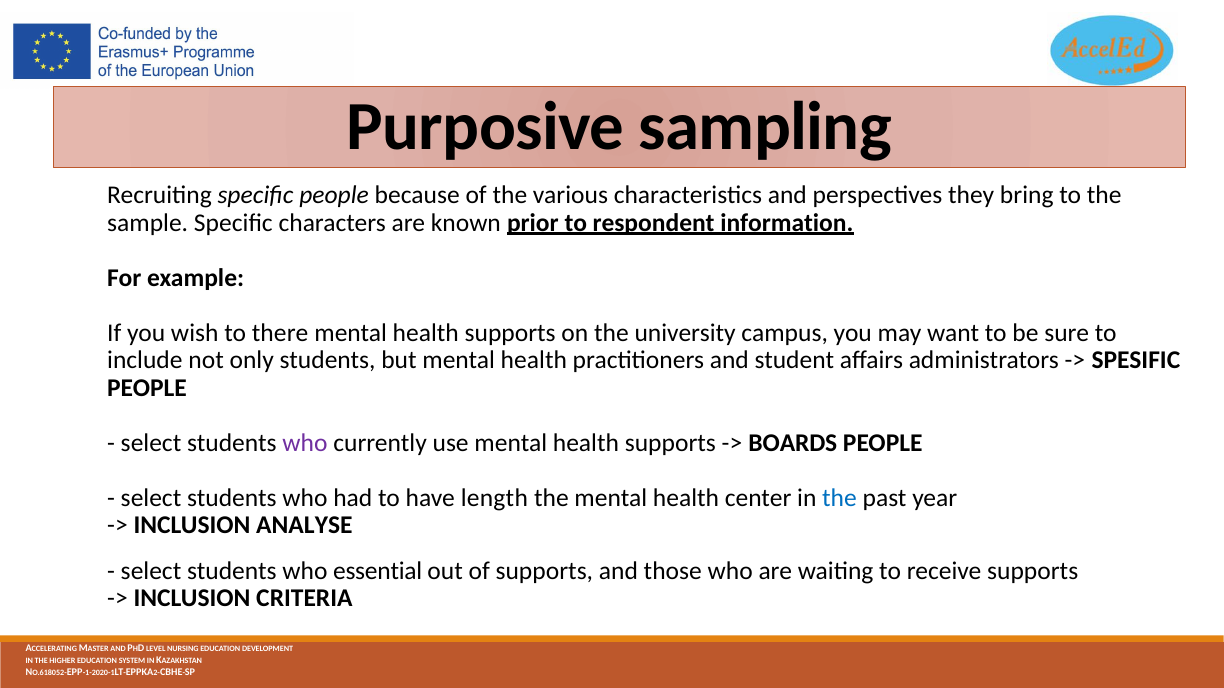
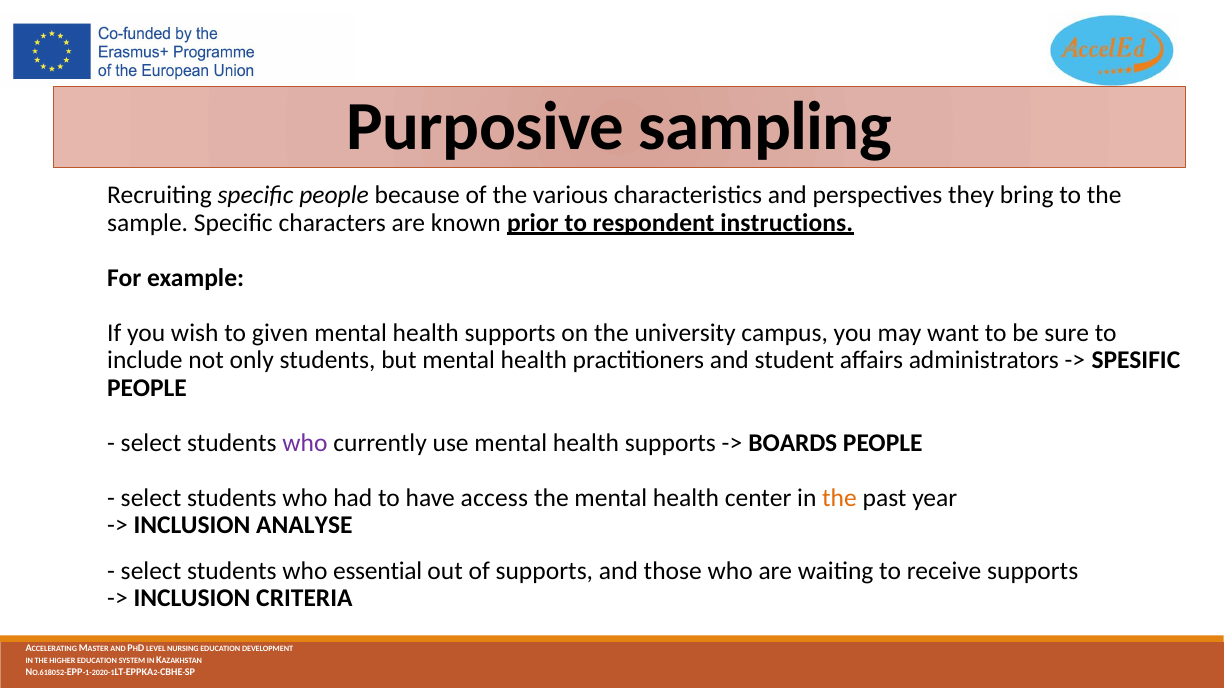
information: information -> instructions
there: there -> given
length: length -> access
the at (840, 498) colour: blue -> orange
